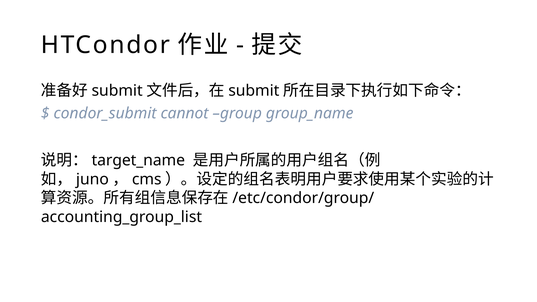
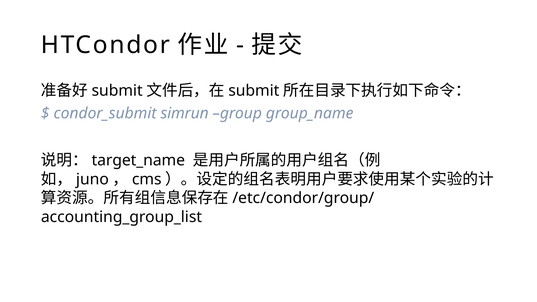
cannot: cannot -> simrun
